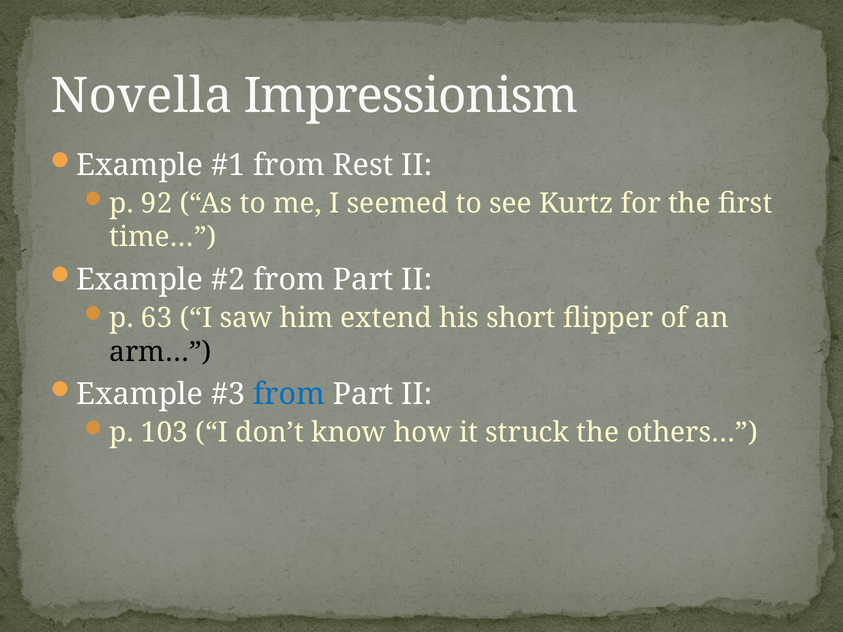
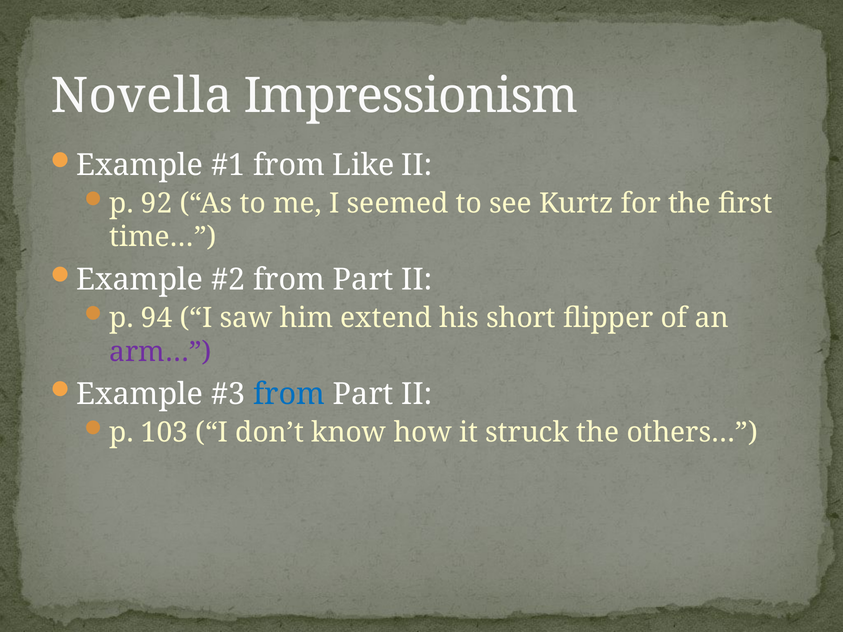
Rest: Rest -> Like
63: 63 -> 94
arm… colour: black -> purple
